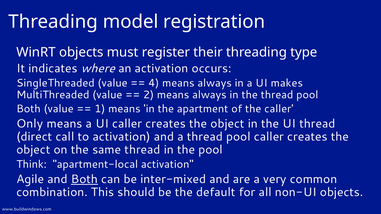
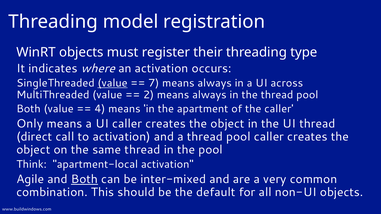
value at (113, 83) underline: none -> present
4: 4 -> 7
makes: makes -> across
1: 1 -> 4
